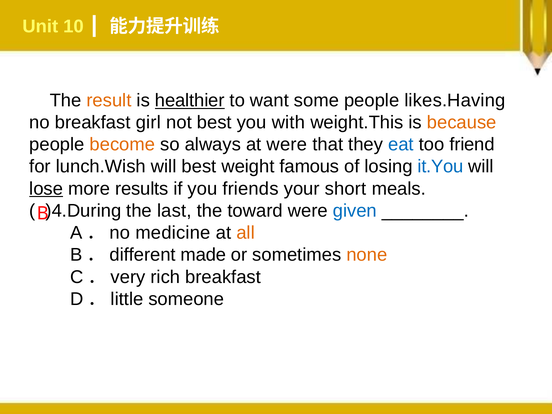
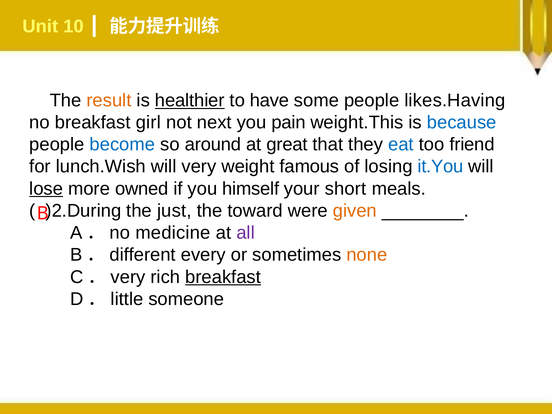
want: want -> have
not best: best -> next
with: with -> pain
because colour: orange -> blue
become colour: orange -> blue
always: always -> around
at were: were -> great
will best: best -> very
results: results -> owned
friends: friends -> himself
)4.During: )4.During -> )2.During
last: last -> just
given colour: blue -> orange
all colour: orange -> purple
made: made -> every
breakfast at (223, 277) underline: none -> present
